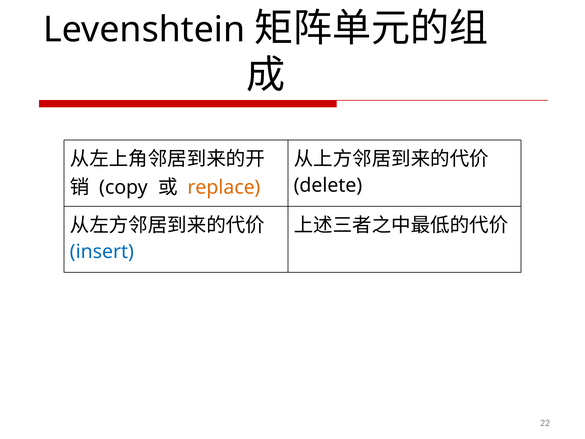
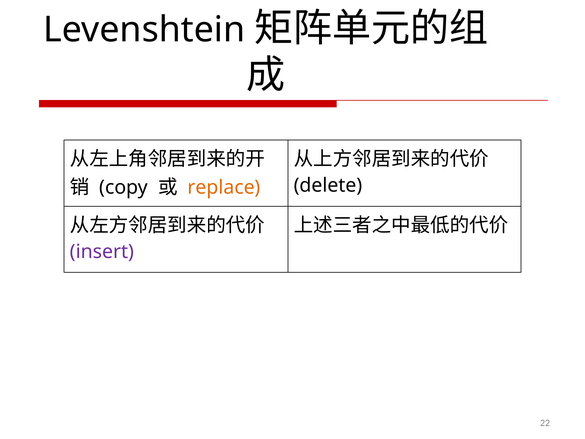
insert colour: blue -> purple
